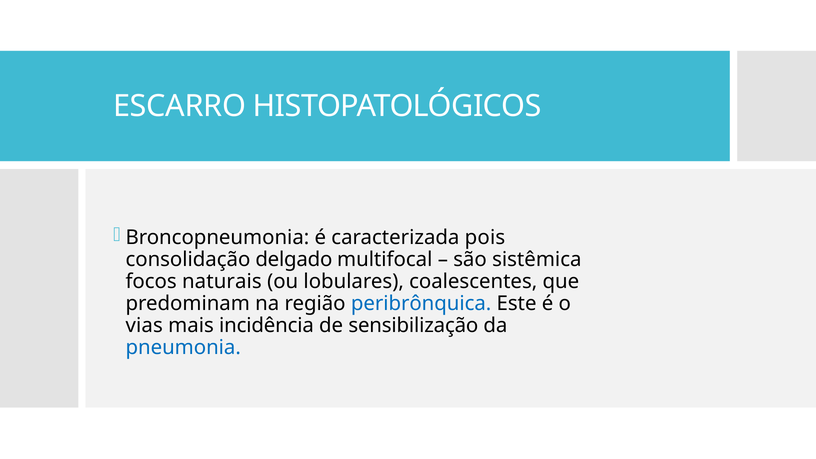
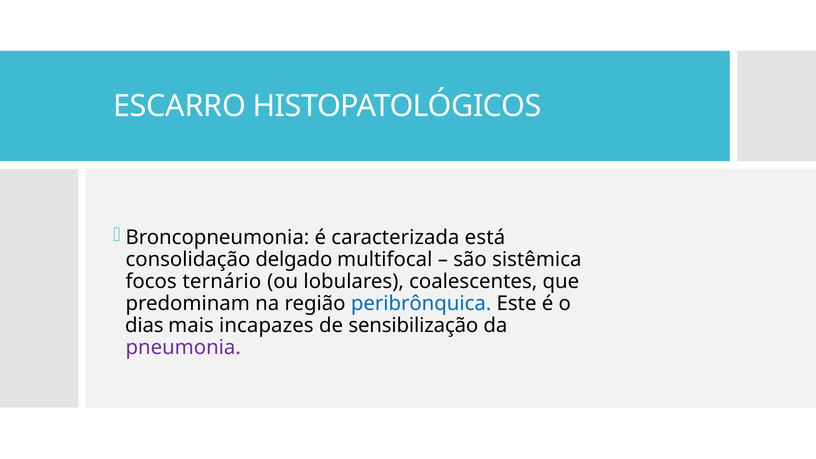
pois: pois -> está
naturais: naturais -> ternário
vias: vias -> dias
incidência: incidência -> incapazes
pneumonia colour: blue -> purple
